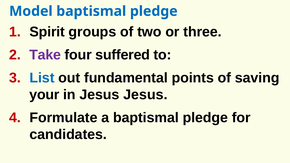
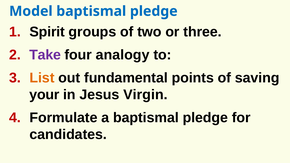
suffered: suffered -> analogy
List colour: blue -> orange
Jesus Jesus: Jesus -> Virgin
